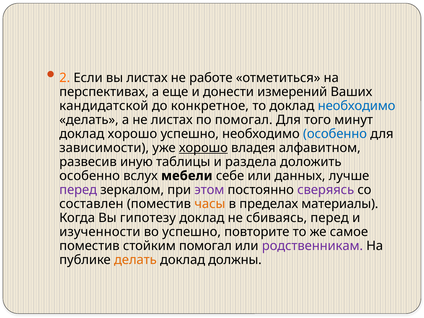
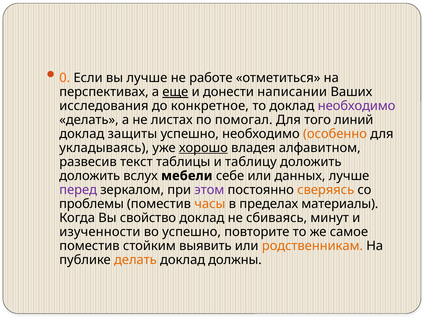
2: 2 -> 0
вы листах: листах -> лучше
еще underline: none -> present
измерений: измерений -> написании
кандидатской: кандидатской -> исследования
необходимо at (357, 106) colour: blue -> purple
минут: минут -> линий
доклад хорошо: хорошо -> защиты
особенно at (335, 134) colour: blue -> orange
зависимости: зависимости -> укладываясь
иную: иную -> текст
раздела: раздела -> таблицу
особенно at (90, 176): особенно -> доложить
сверяясь colour: purple -> orange
составлен: составлен -> проблемы
гипотезу: гипотезу -> свойство
сбиваясь перед: перед -> минут
стойким помогал: помогал -> выявить
родственникам colour: purple -> orange
